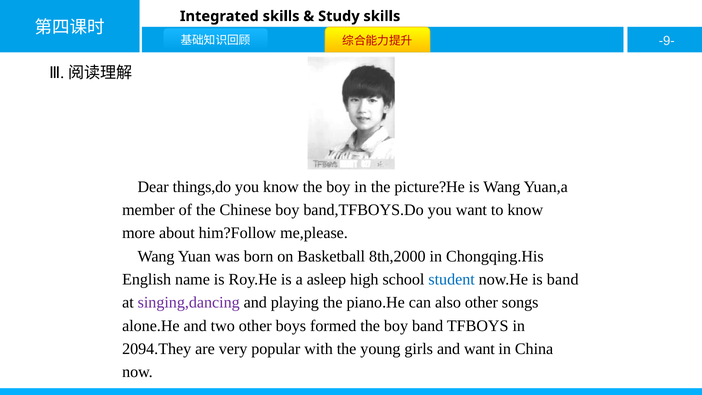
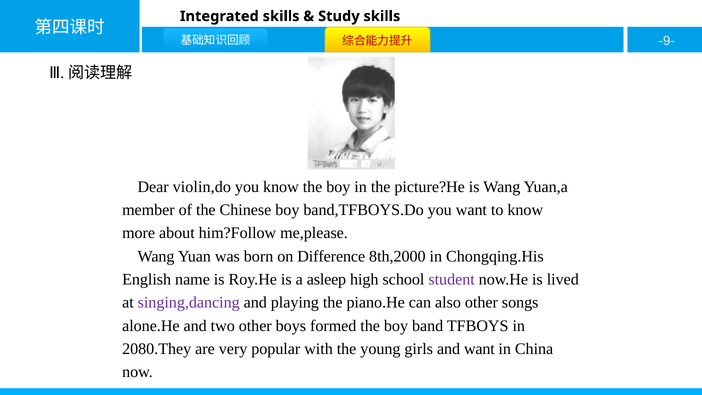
things,do: things,do -> violin,do
Basketball: Basketball -> Difference
student colour: blue -> purple
is band: band -> lived
2094.They: 2094.They -> 2080.They
